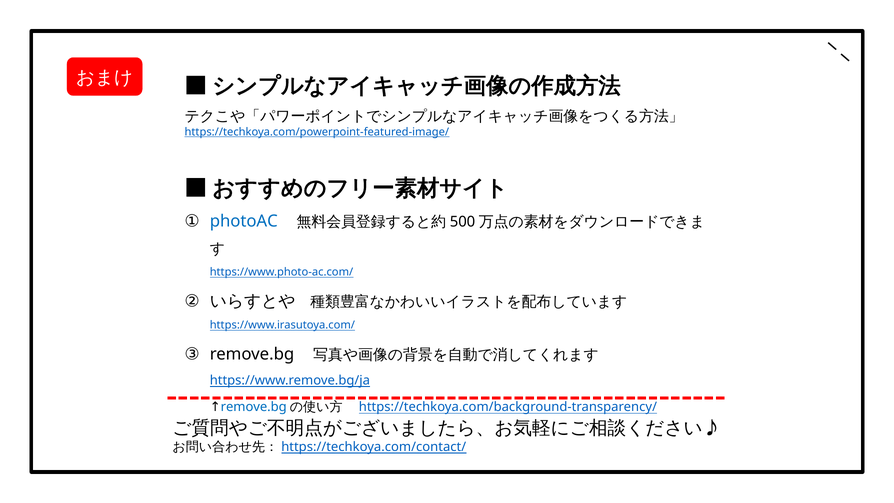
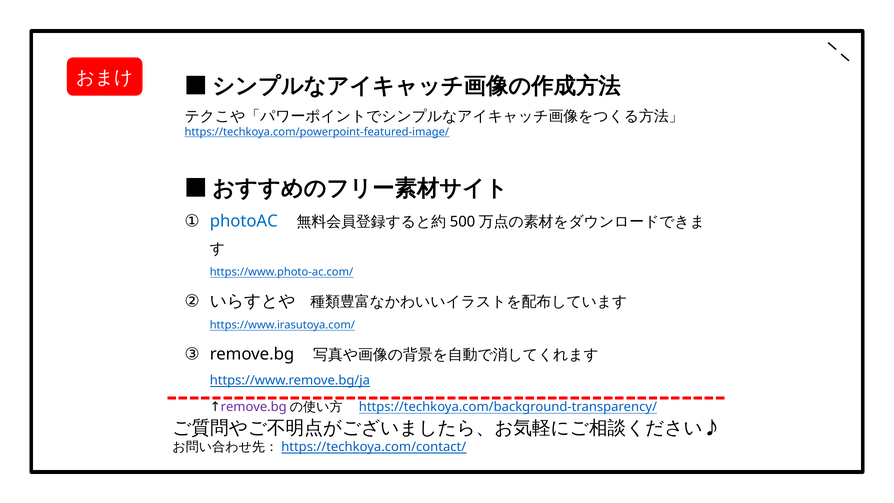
remove.bg at (254, 407) colour: blue -> purple
